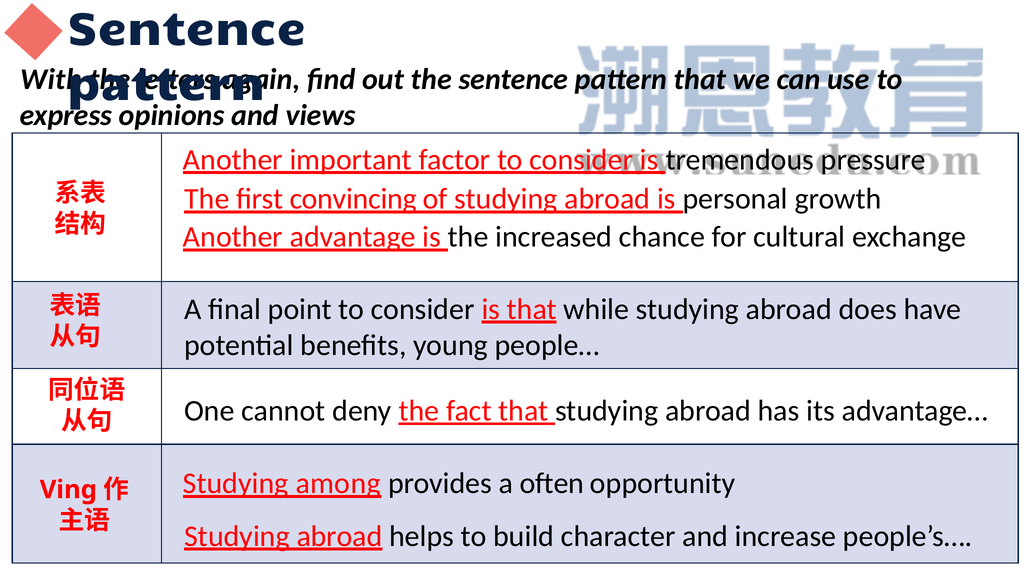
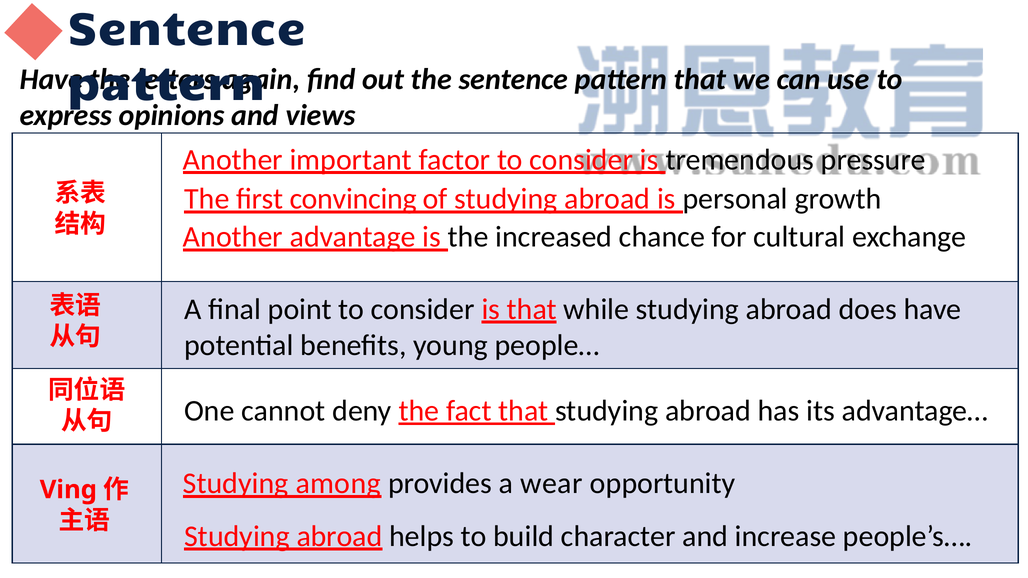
With at (51, 80): With -> Have
often: often -> wear
